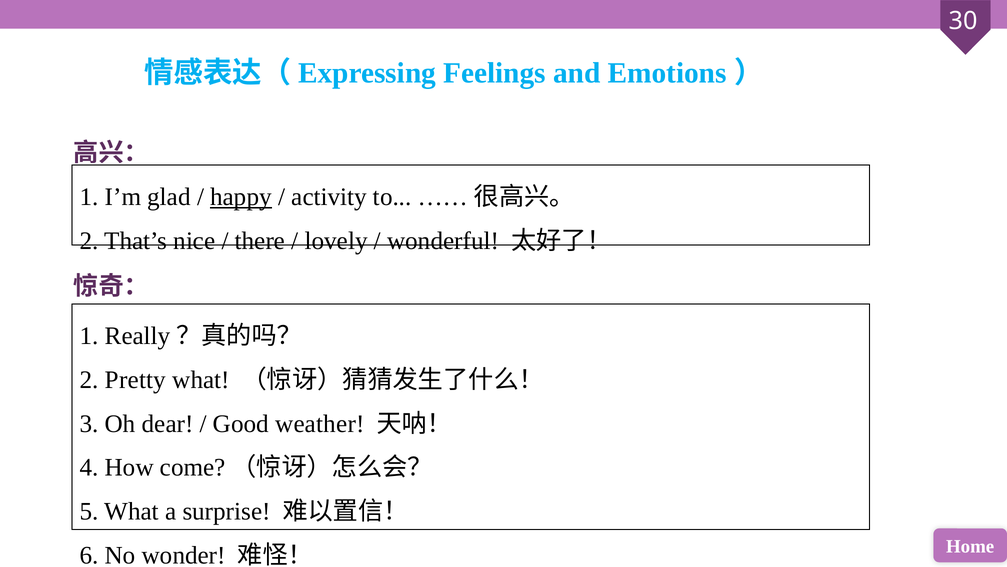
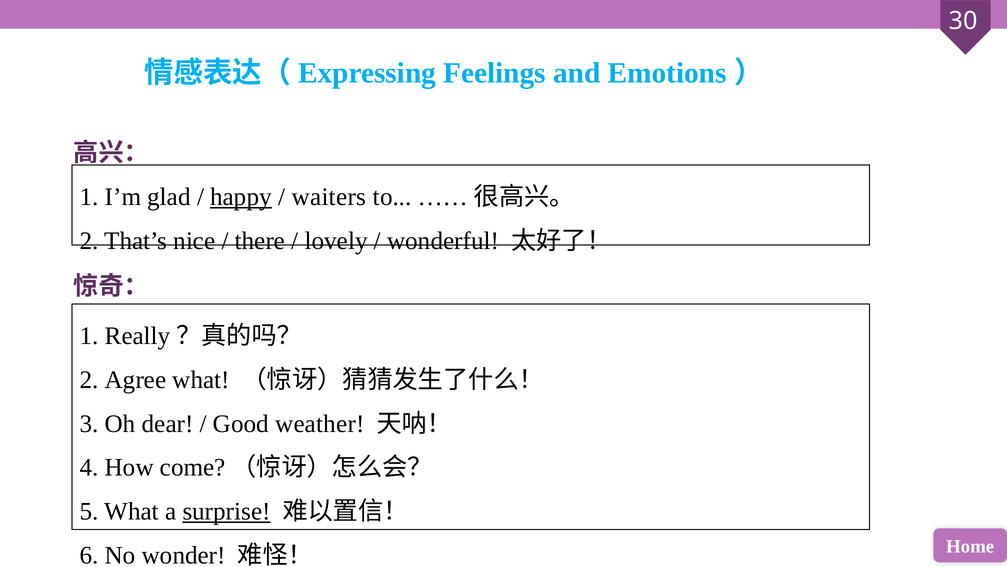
activity: activity -> waiters
Pretty: Pretty -> Agree
surprise underline: none -> present
